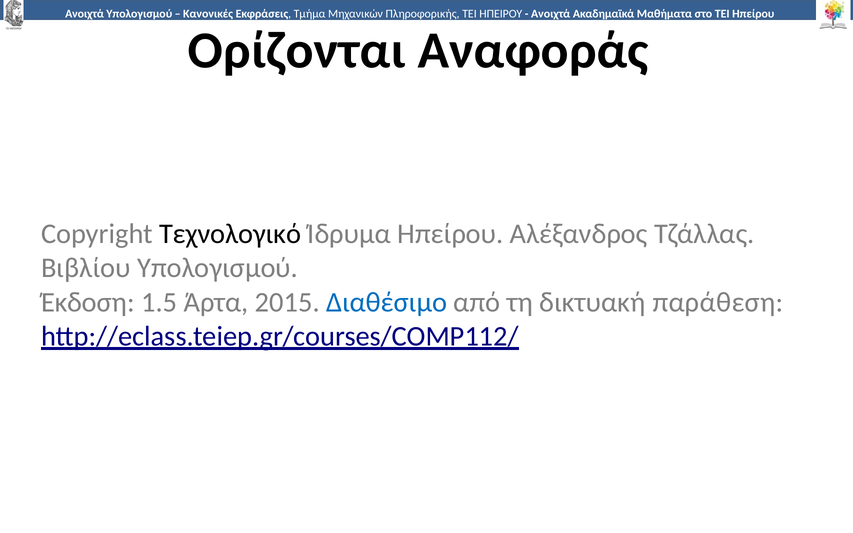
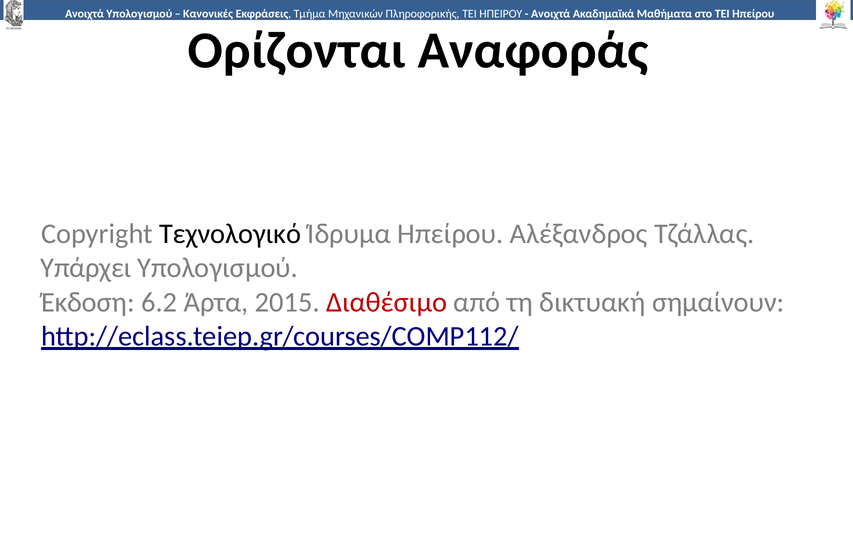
Βιβλίου: Βιβλίου -> Υπάρχει
1.5: 1.5 -> 6.2
Διαθέσιμο colour: blue -> red
παράθεση: παράθεση -> σημαίνουν
